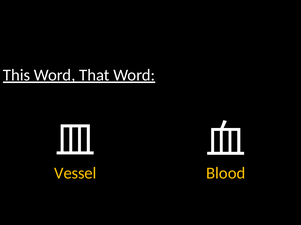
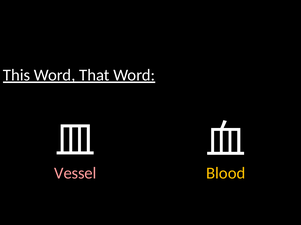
Vessel colour: yellow -> pink
